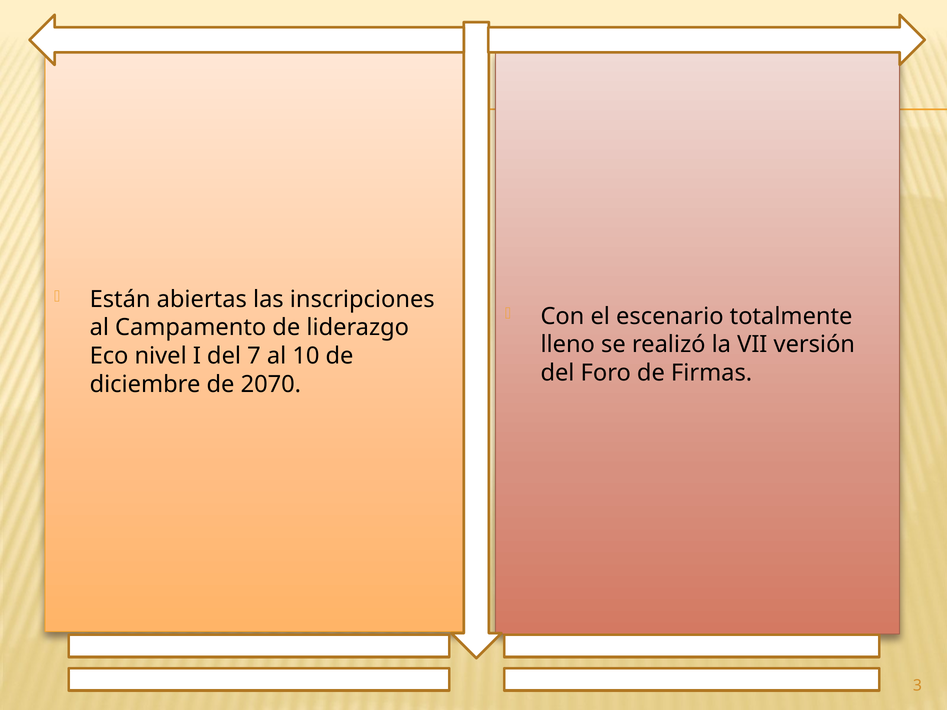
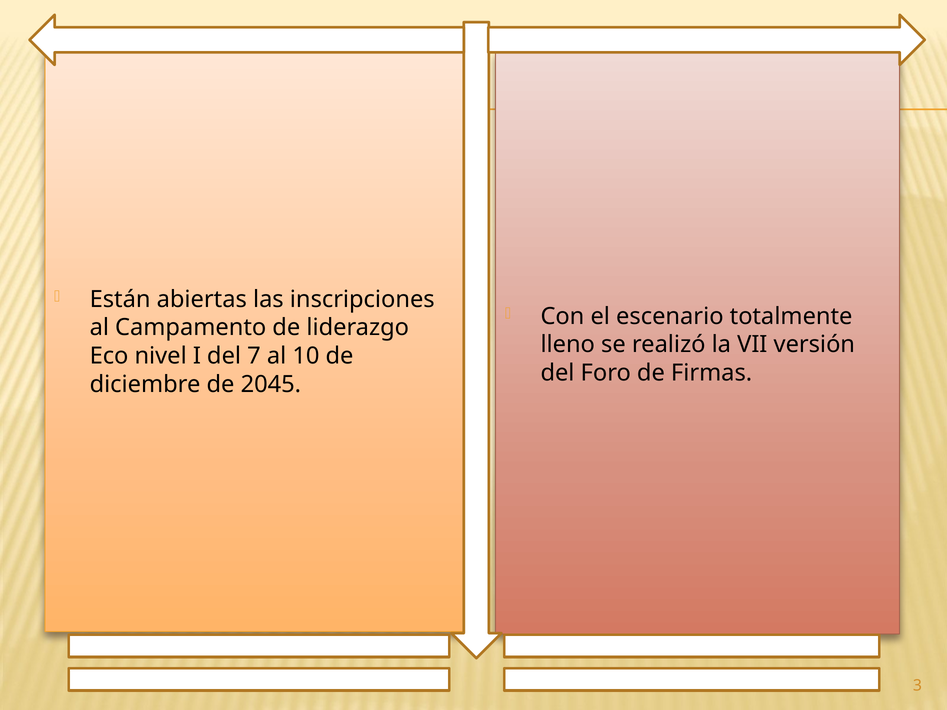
2070: 2070 -> 2045
